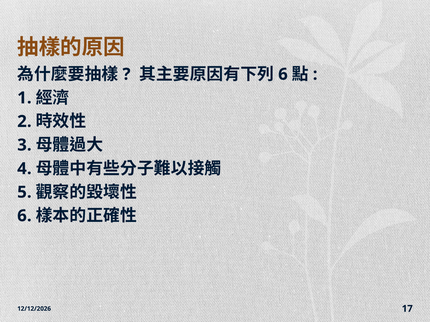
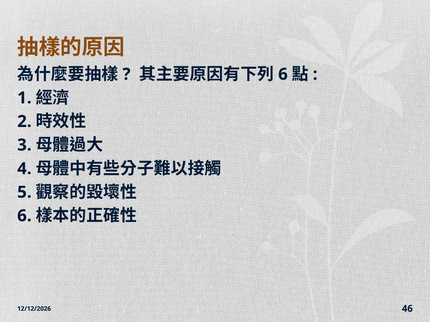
17: 17 -> 46
